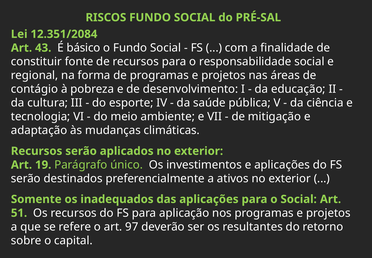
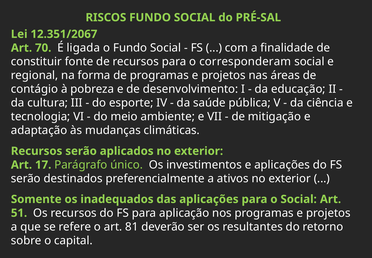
12.351/2084: 12.351/2084 -> 12.351/2067
43: 43 -> 70
básico: básico -> ligada
responsabilidade: responsabilidade -> corresponderam
19: 19 -> 17
97: 97 -> 81
